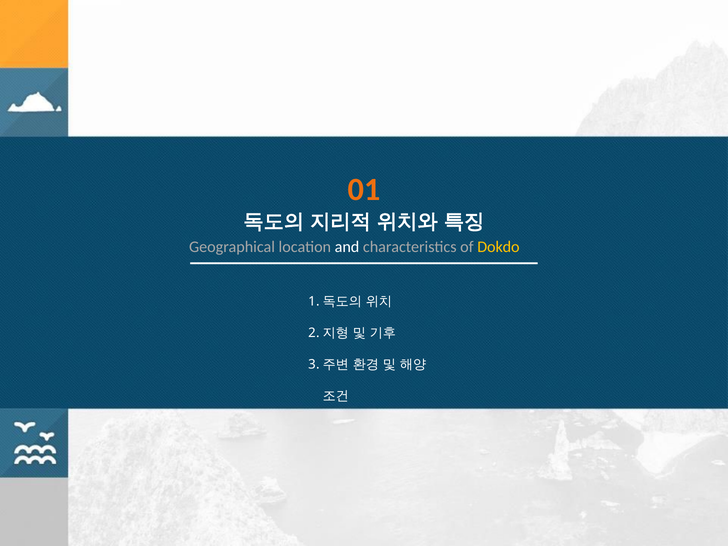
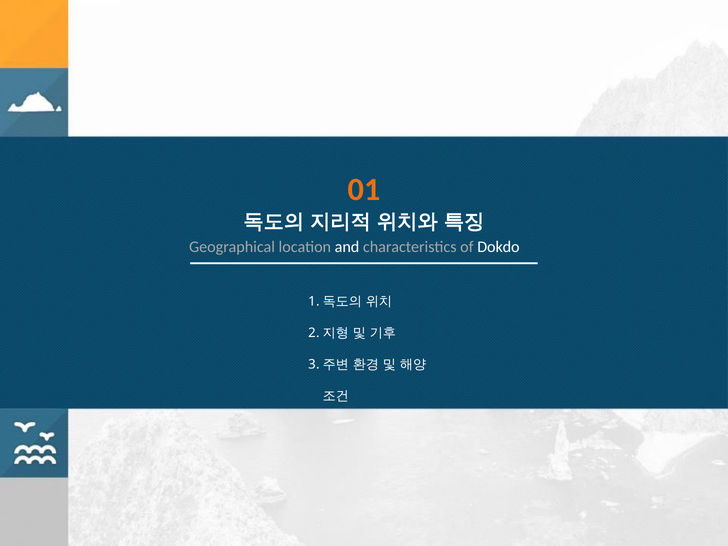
Dokdo colour: yellow -> white
